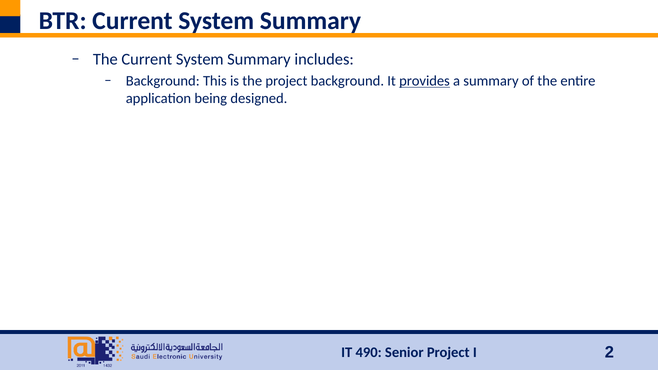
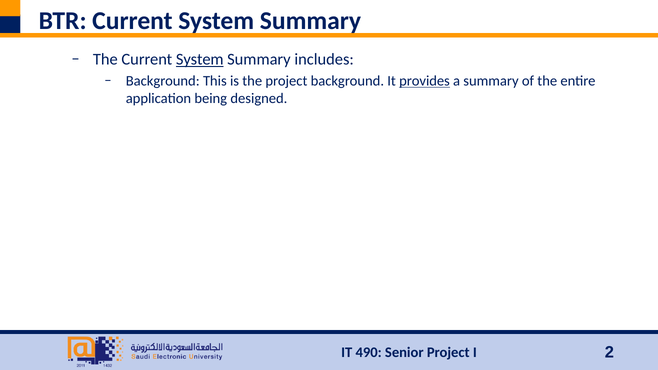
System at (200, 60) underline: none -> present
